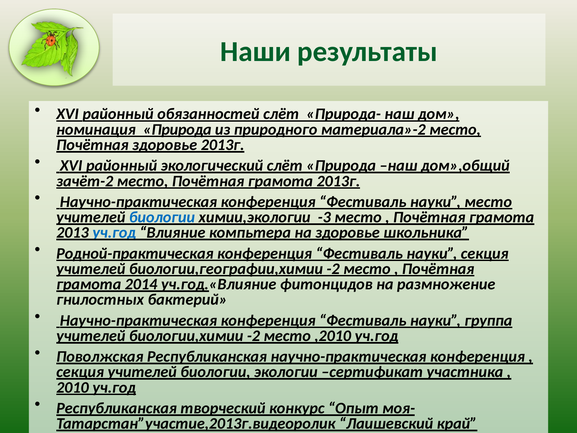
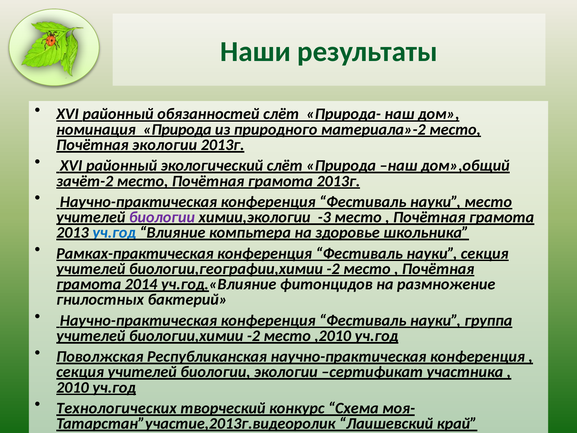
Почётная здоровье: здоровье -> экологии
биологии at (162, 217) colour: blue -> purple
Родной-практическая: Родной-практическая -> Рамках-практическая
Республиканская at (117, 408): Республиканская -> Технологических
Опыт: Опыт -> Схема
